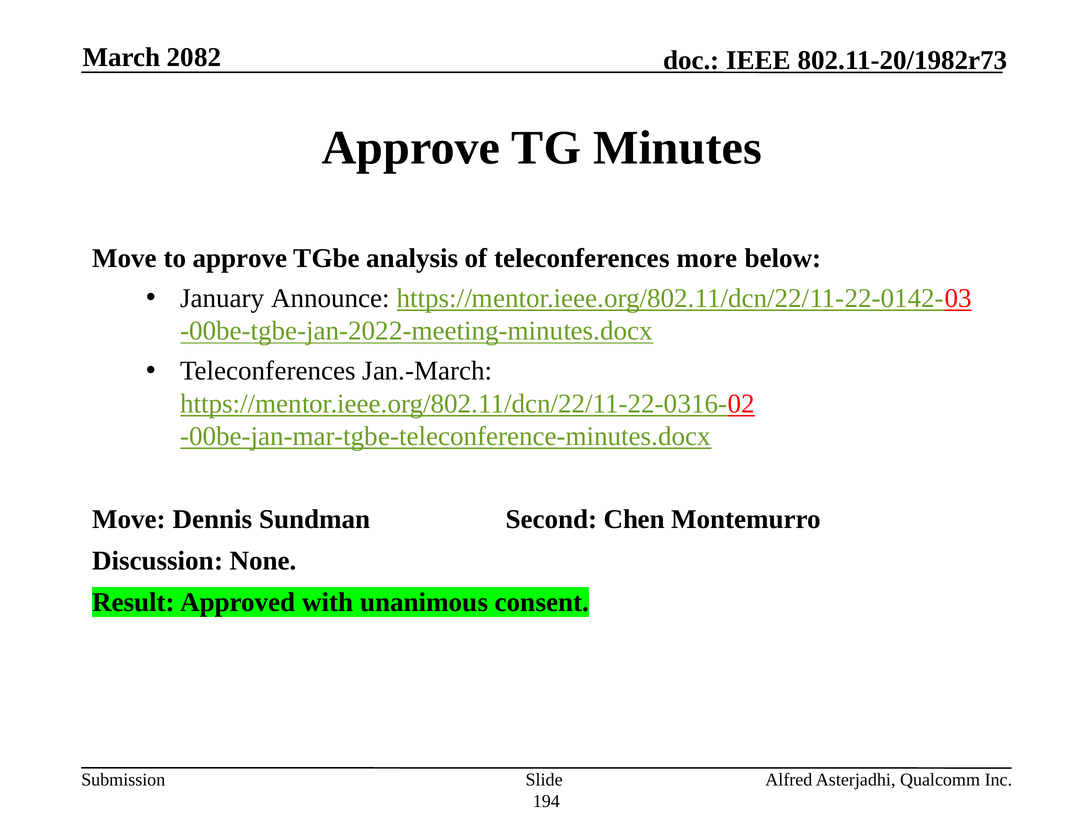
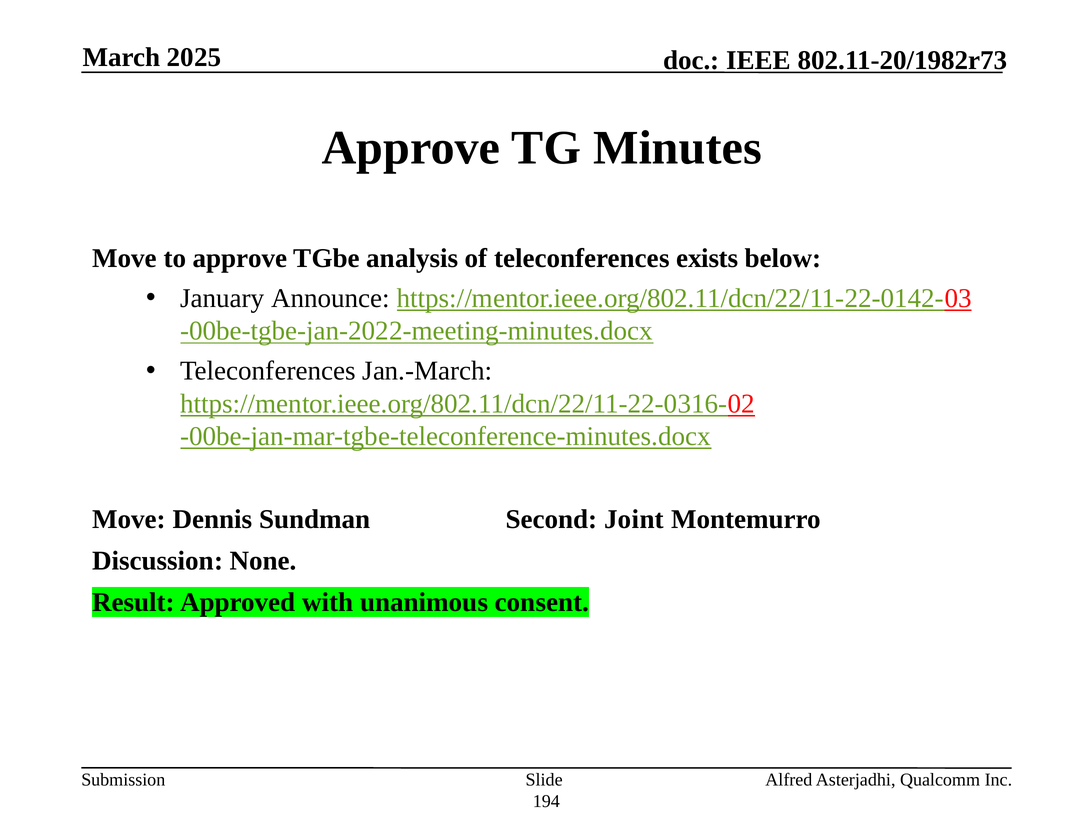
2082: 2082 -> 2025
more: more -> exists
Chen: Chen -> Joint
